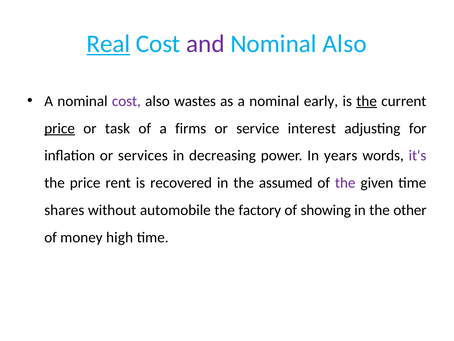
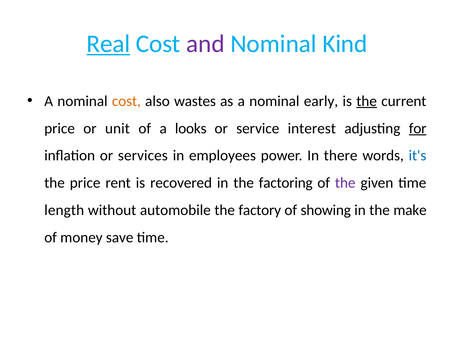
Nominal Also: Also -> Kind
cost at (126, 101) colour: purple -> orange
price at (60, 128) underline: present -> none
task: task -> unit
firms: firms -> looks
for underline: none -> present
decreasing: decreasing -> employees
years: years -> there
it's colour: purple -> blue
assumed: assumed -> factoring
shares: shares -> length
other: other -> make
high: high -> save
